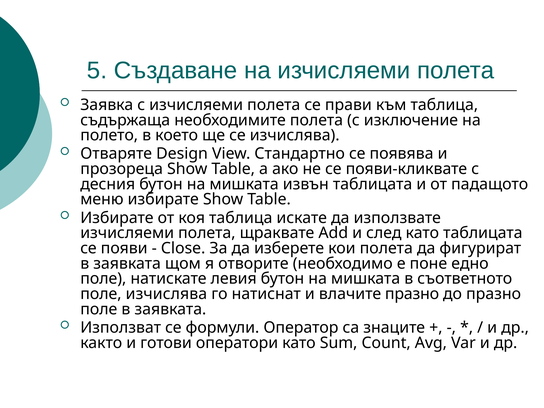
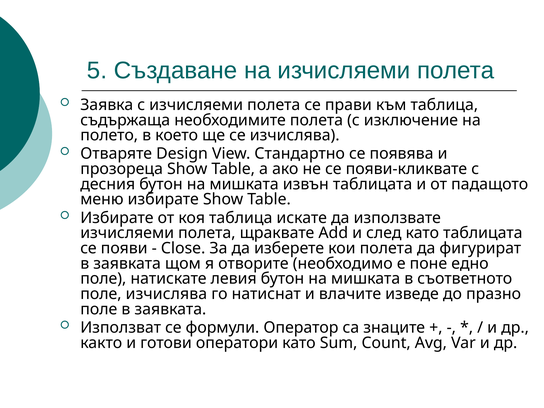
влачите празно: празно -> изведе
